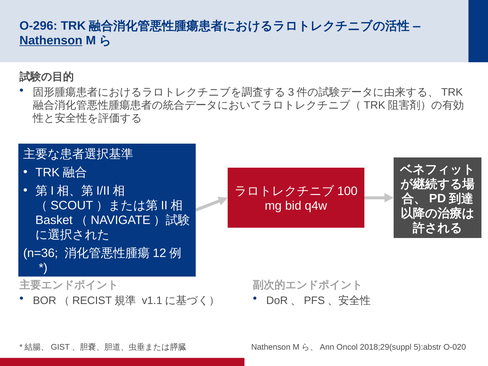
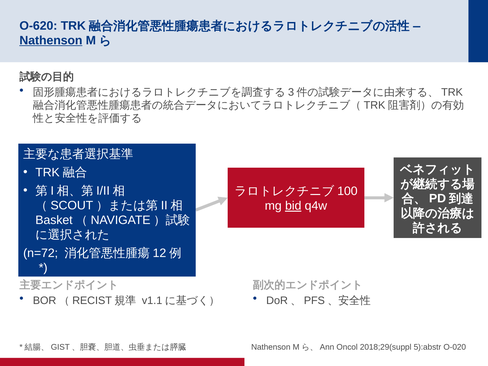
O-296: O-296 -> O-620
bid underline: none -> present
n=36: n=36 -> n=72
